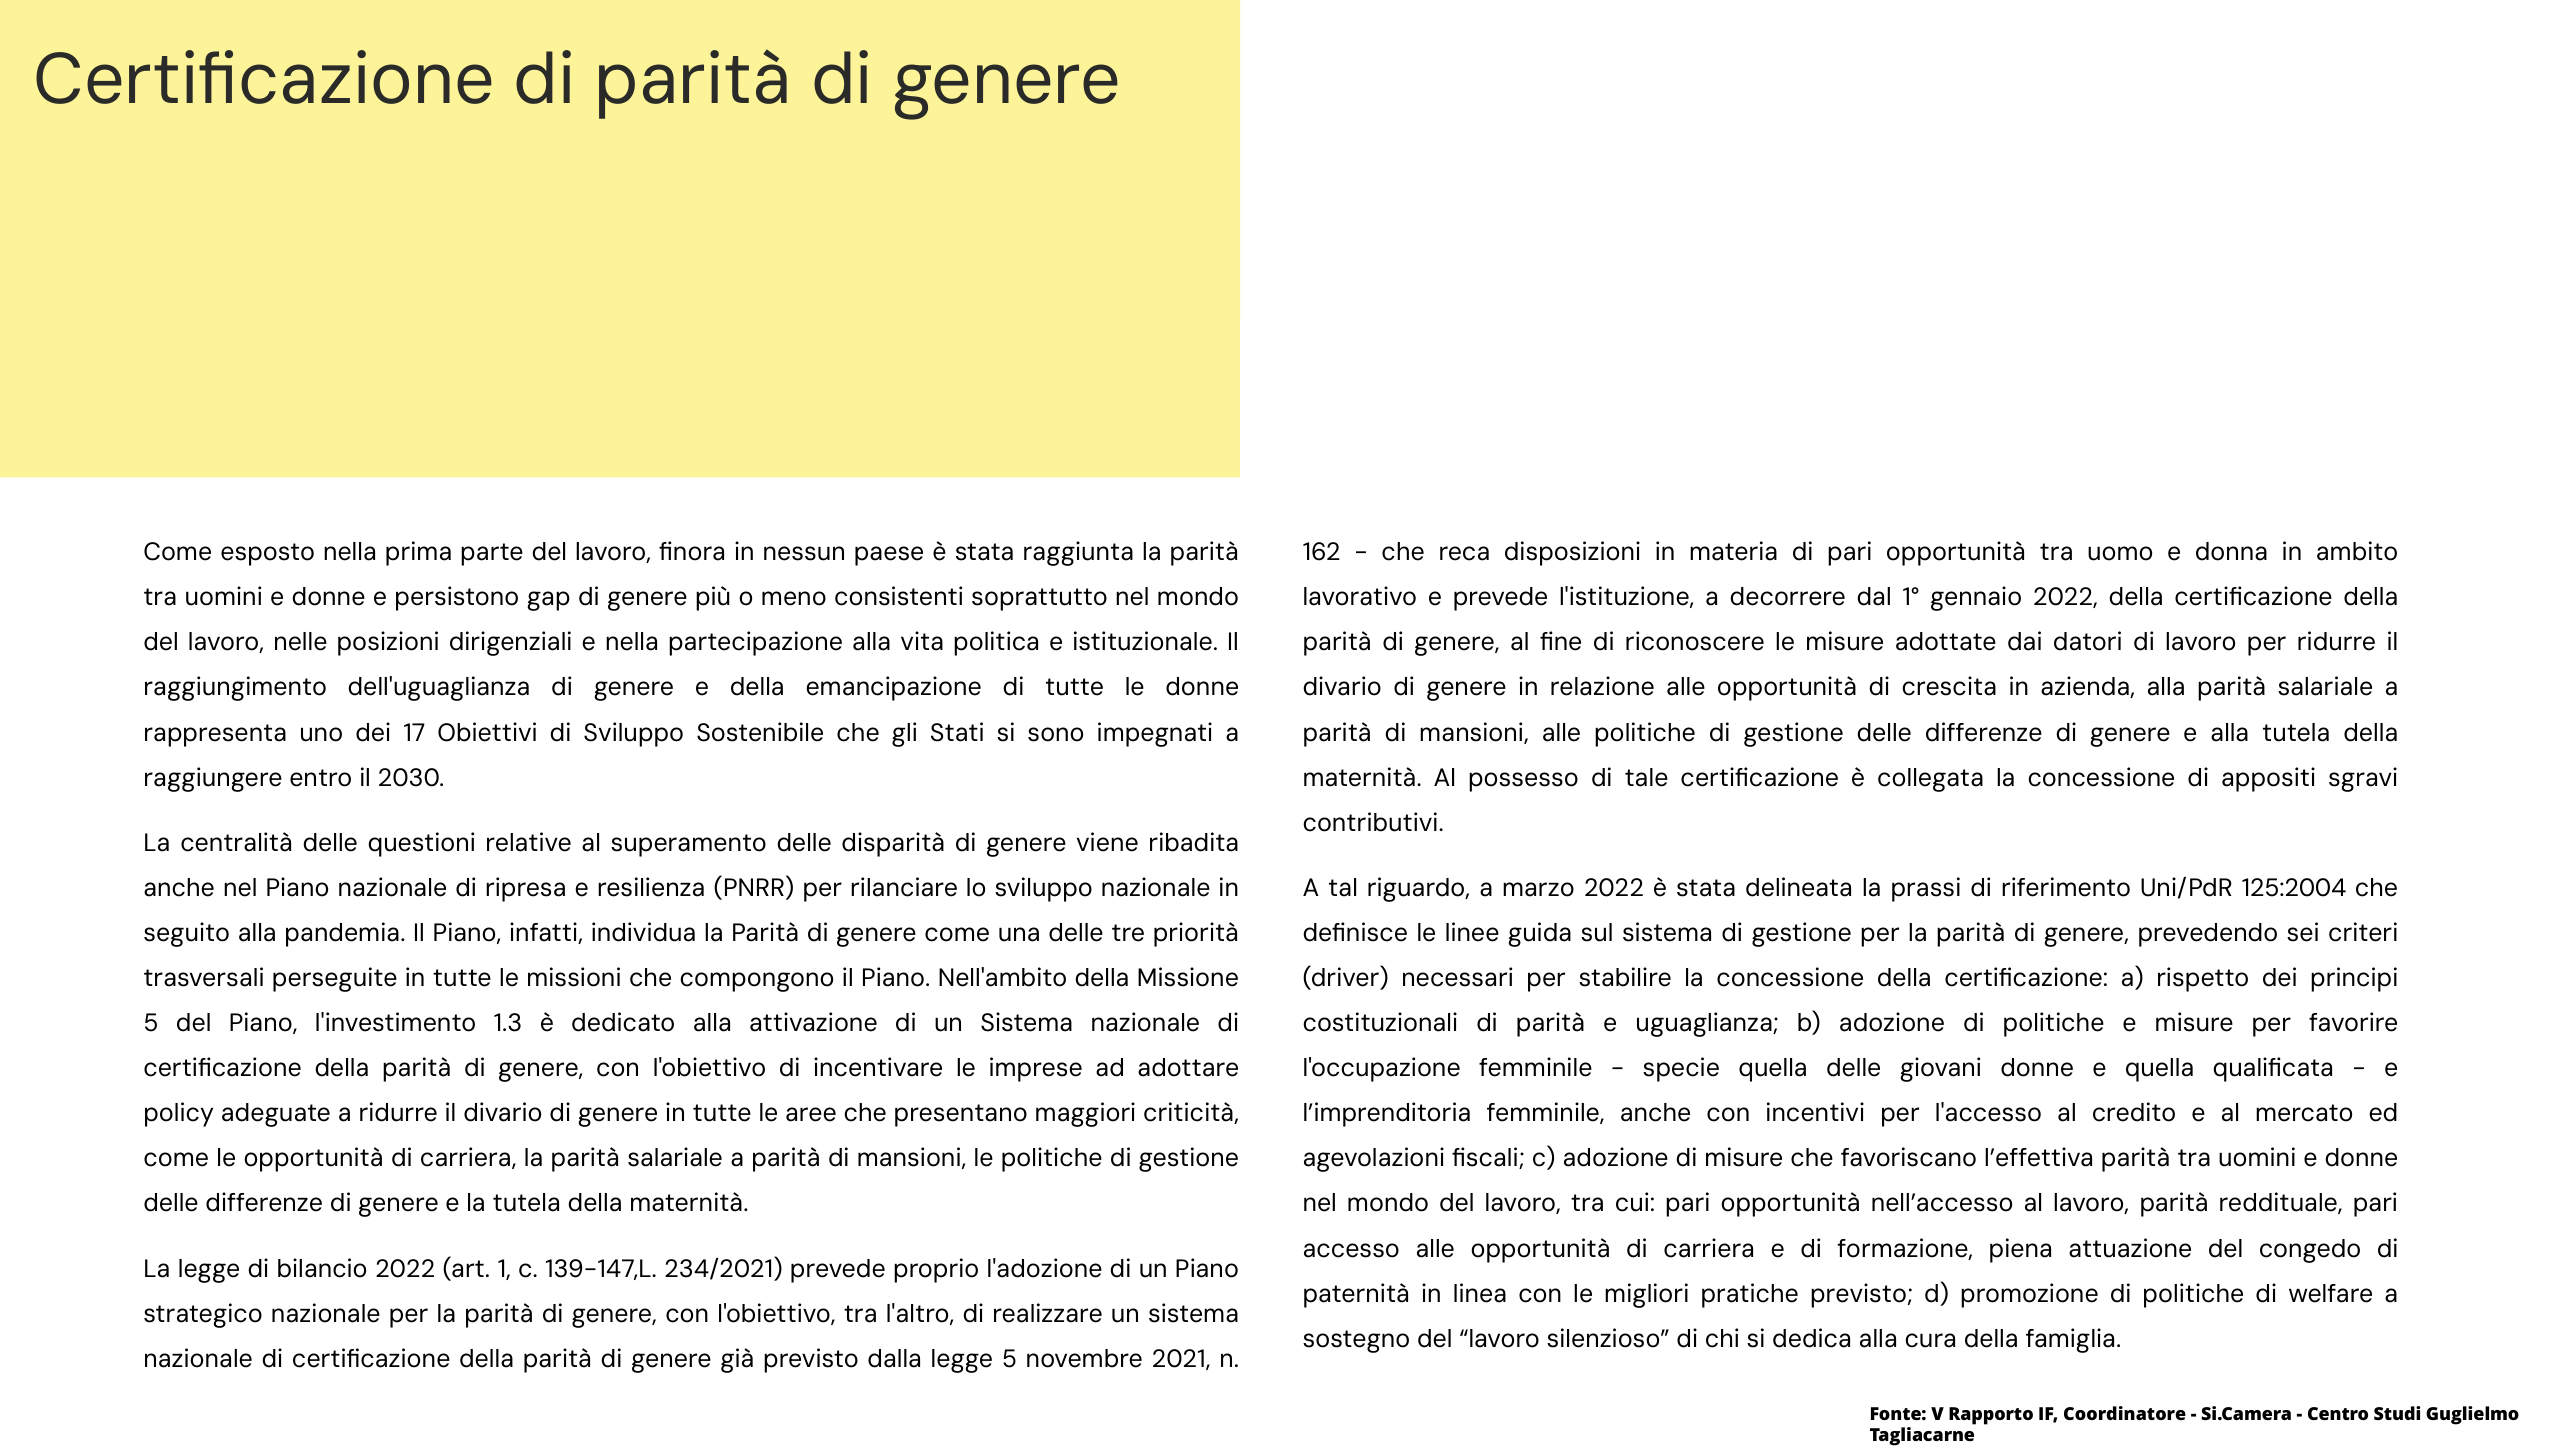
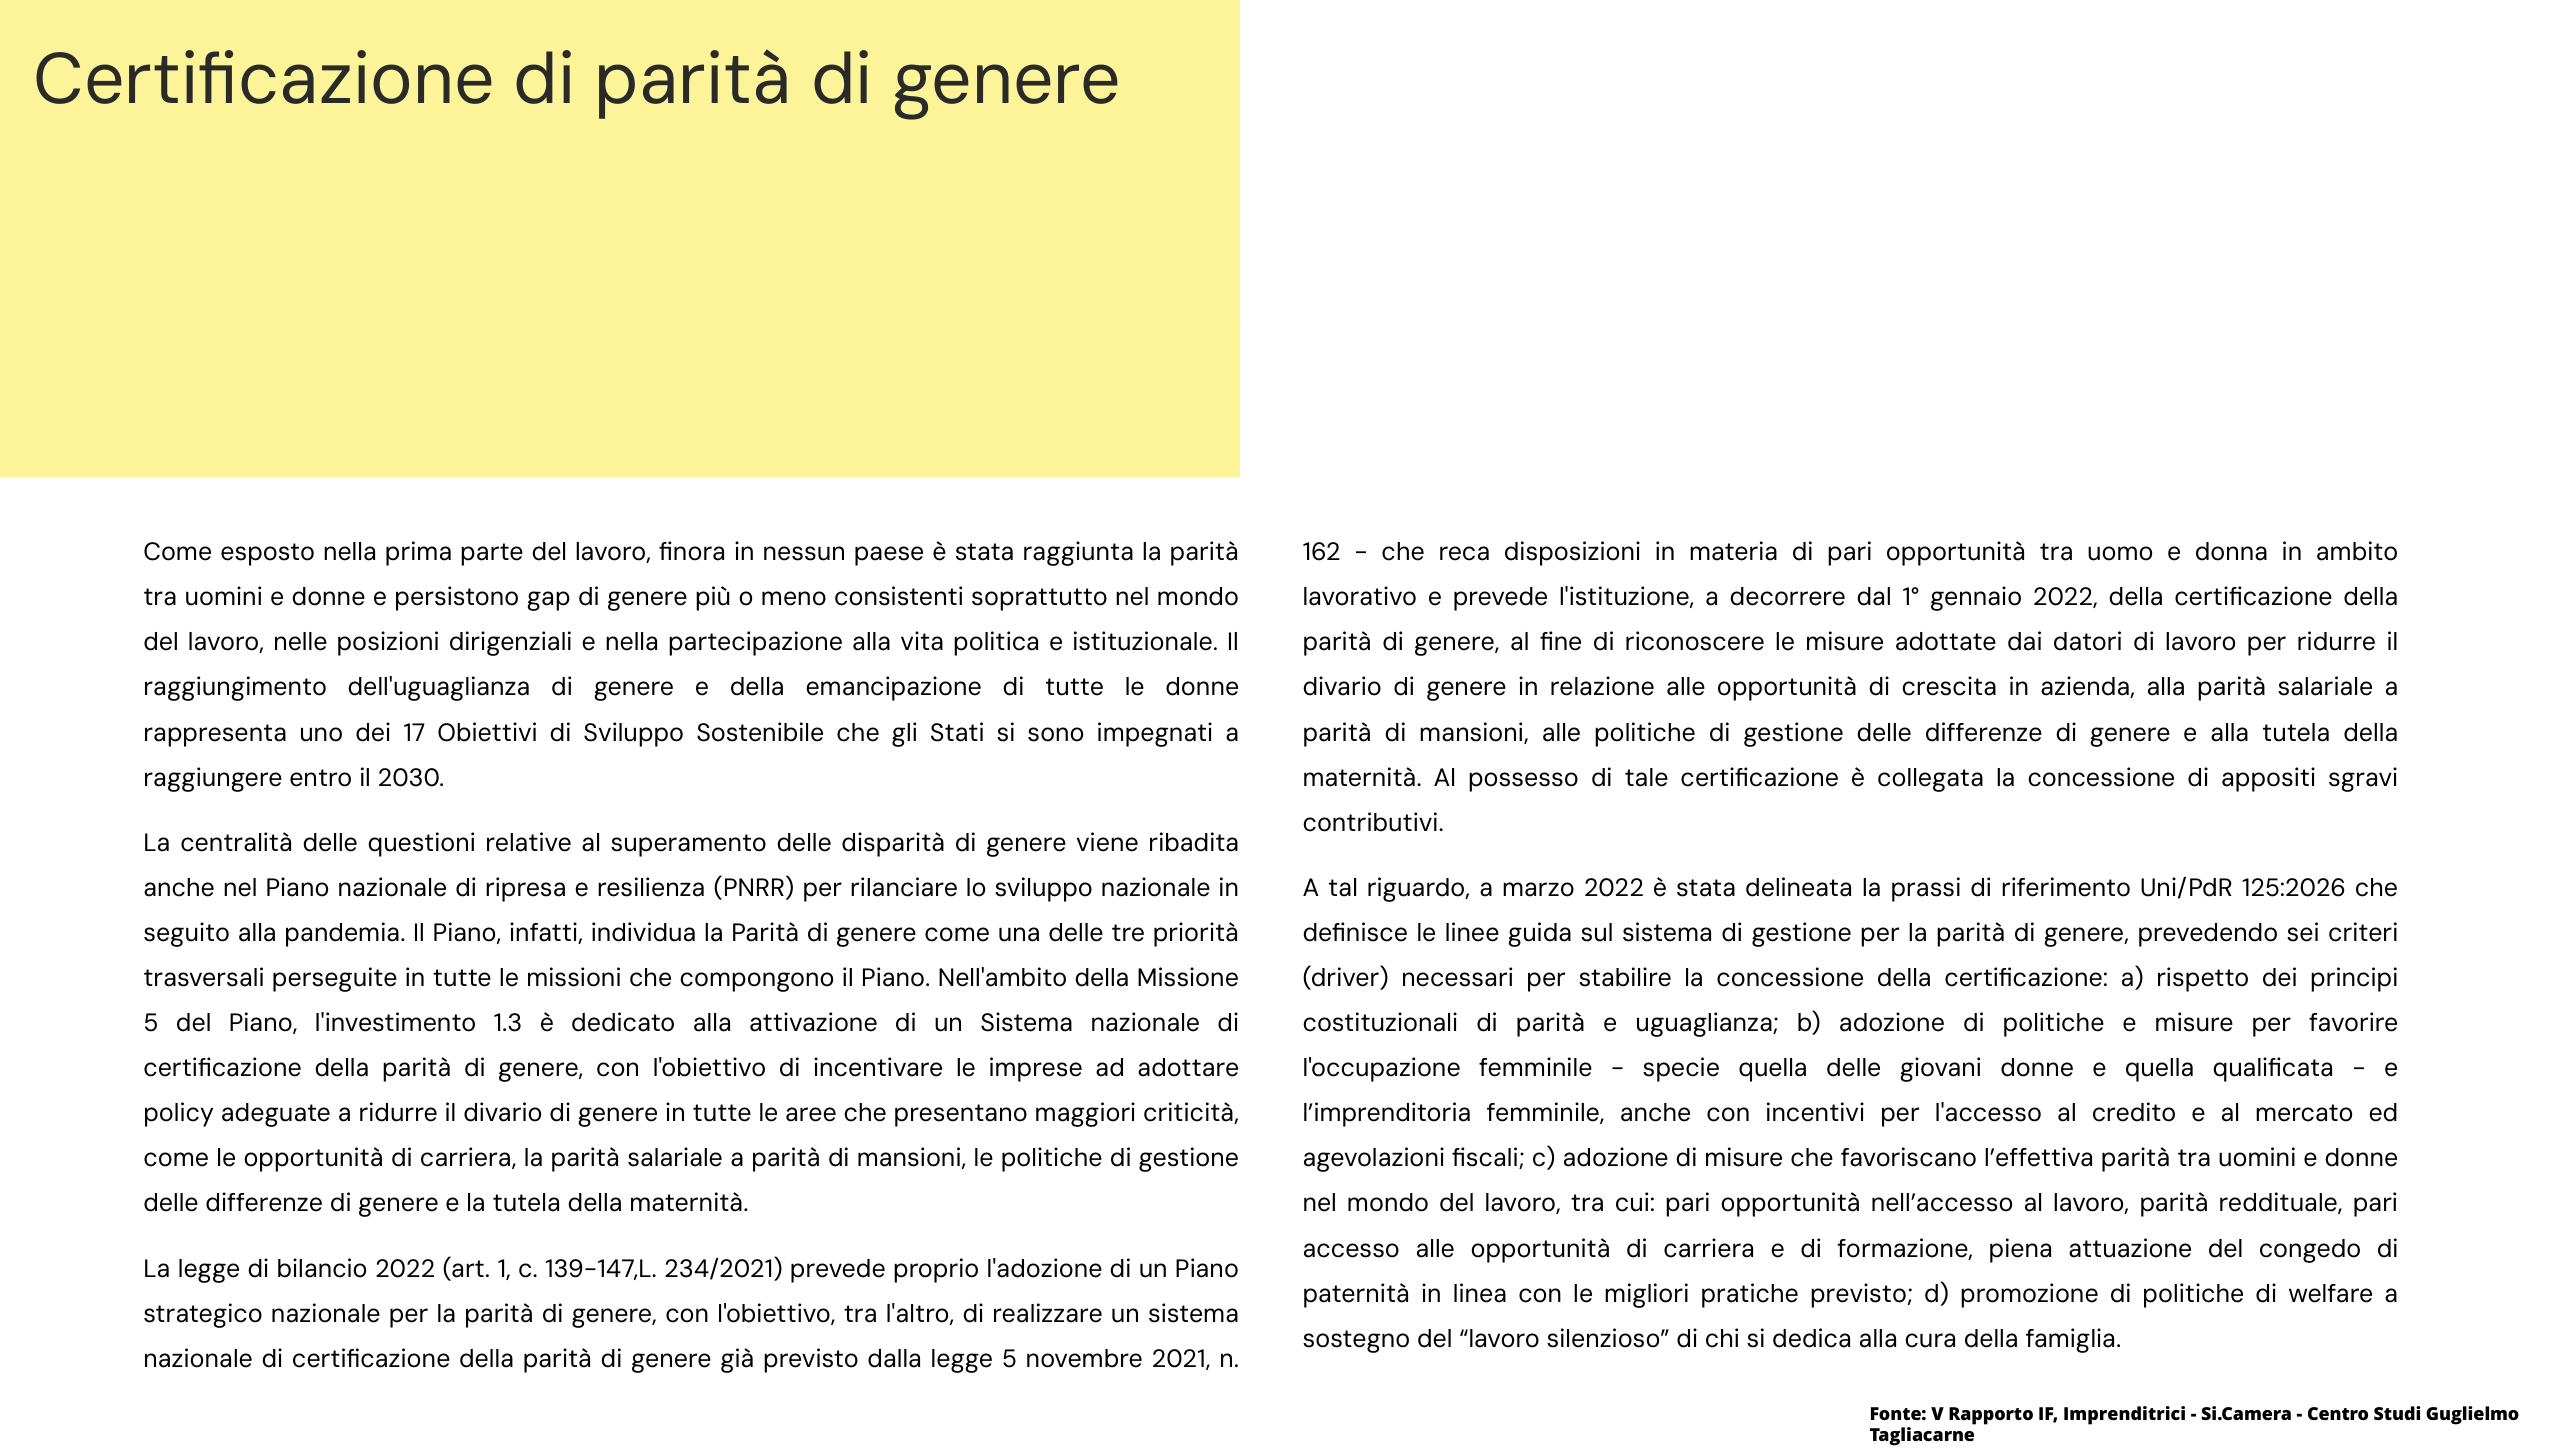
125:2004: 125:2004 -> 125:2026
Coordinatore: Coordinatore -> Imprenditrici
